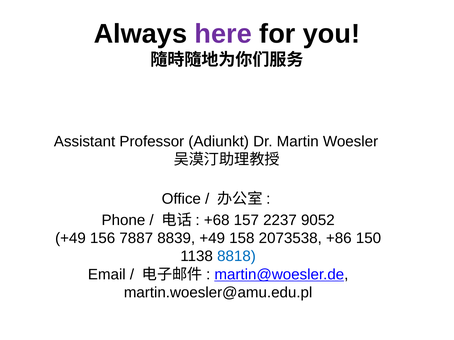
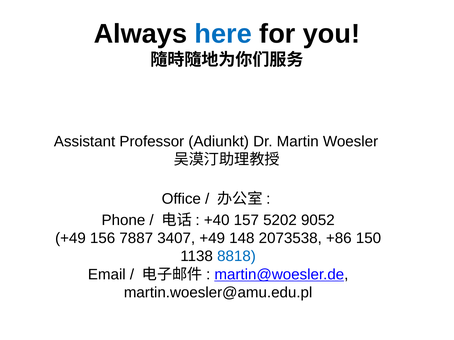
here colour: purple -> blue
+68: +68 -> +40
2237: 2237 -> 5202
8839: 8839 -> 3407
158: 158 -> 148
